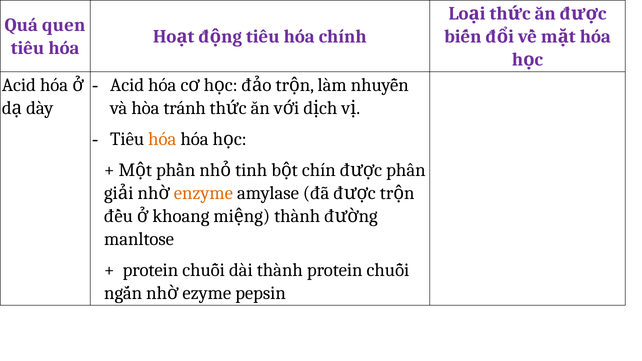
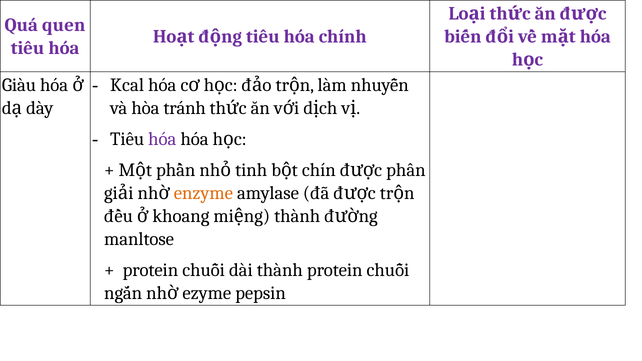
Acid at (127, 85): Acid -> Kcal
Acid at (19, 85): Acid -> Giàu
hóa at (162, 139) colour: orange -> purple
